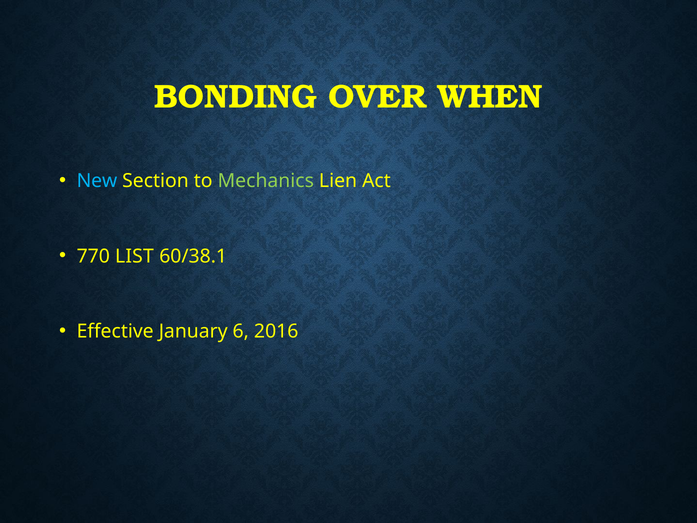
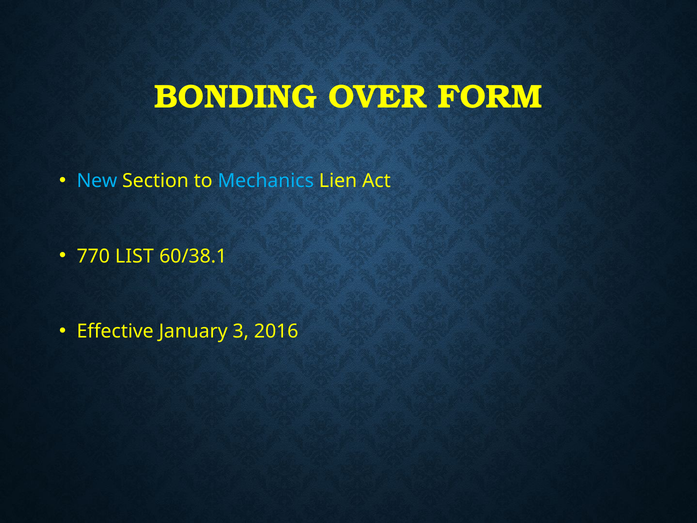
WHEN: WHEN -> FORM
Mechanics colour: light green -> light blue
6: 6 -> 3
